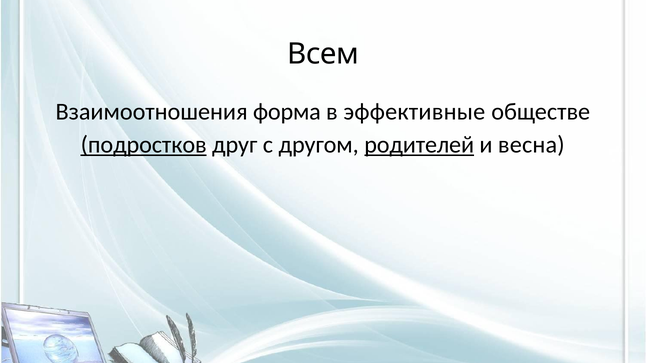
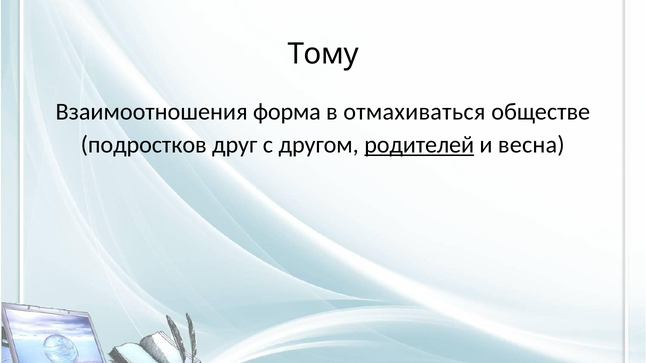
Всем: Всем -> Тому
эффективные: эффективные -> отмахиваться
подростков underline: present -> none
